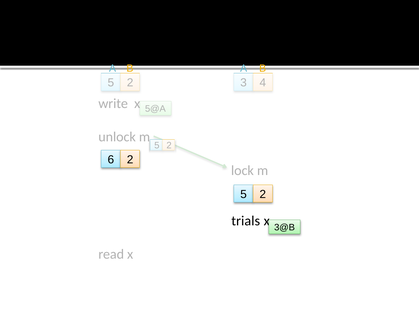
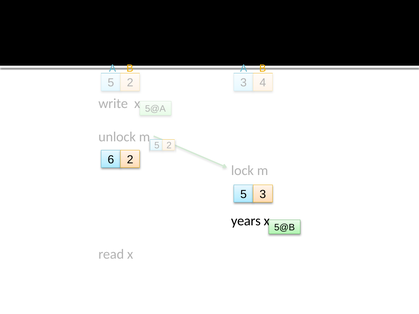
2 at (263, 195): 2 -> 3
trials: trials -> years
3@B: 3@B -> 5@B
